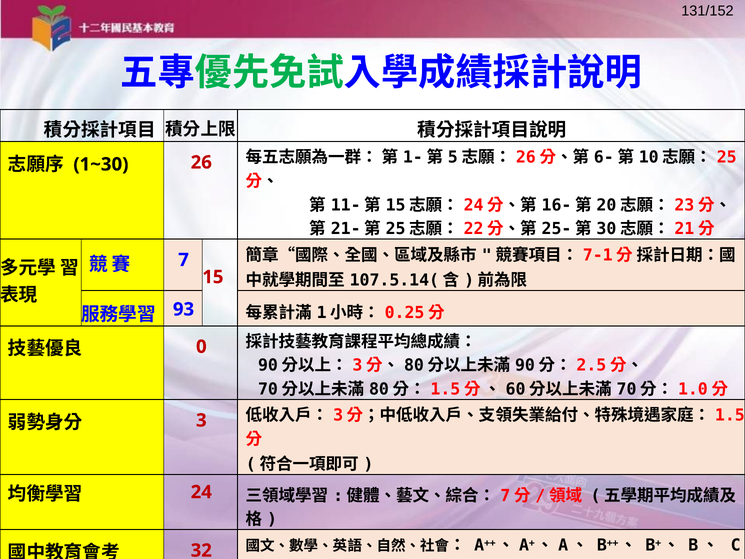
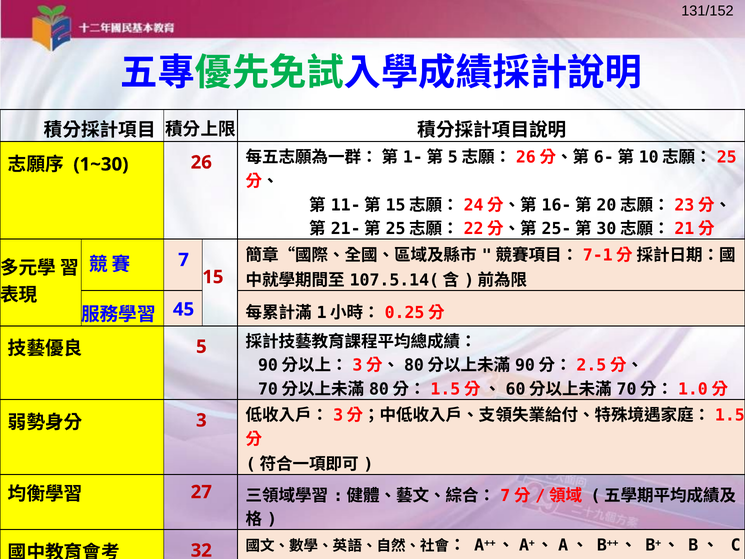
93: 93 -> 45
0: 0 -> 5
24: 24 -> 27
